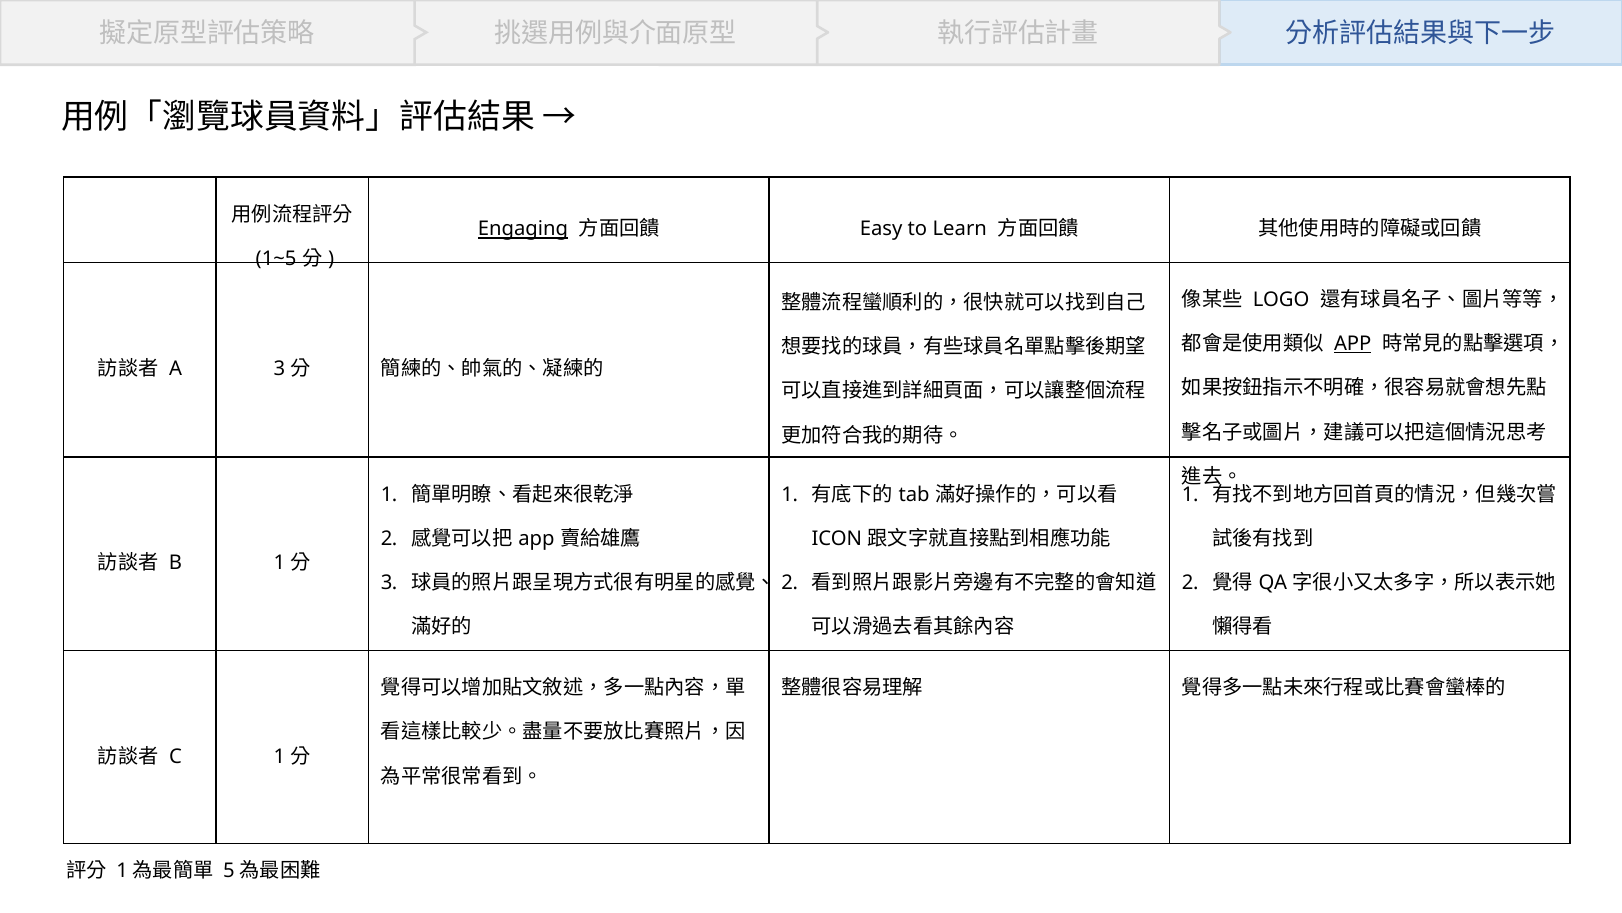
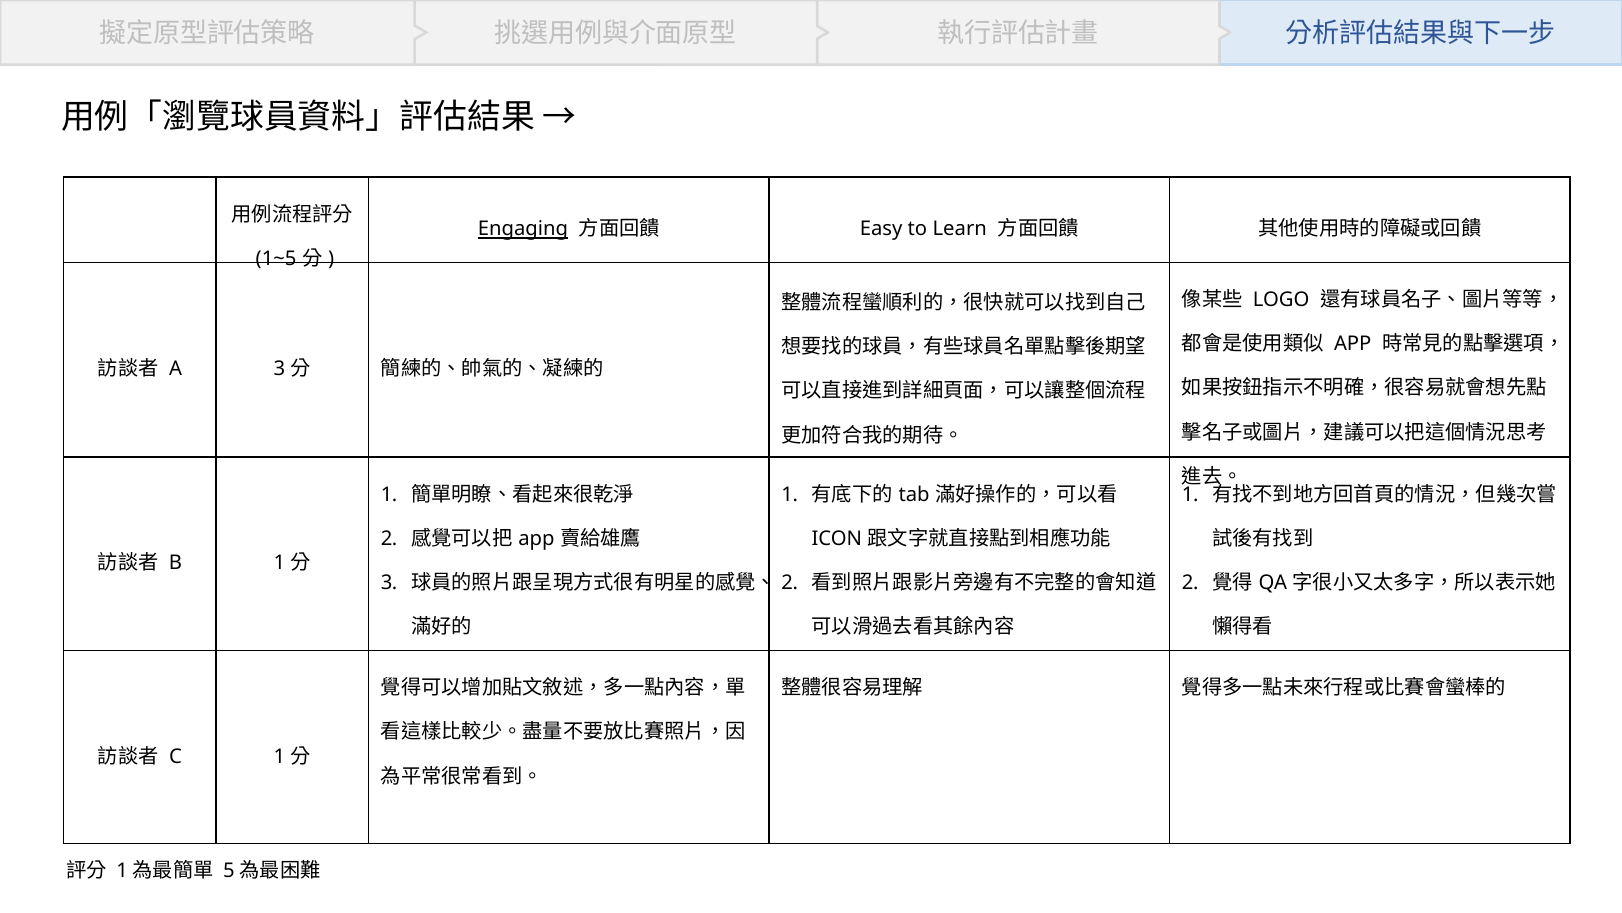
APP at (1353, 344) underline: present -> none
